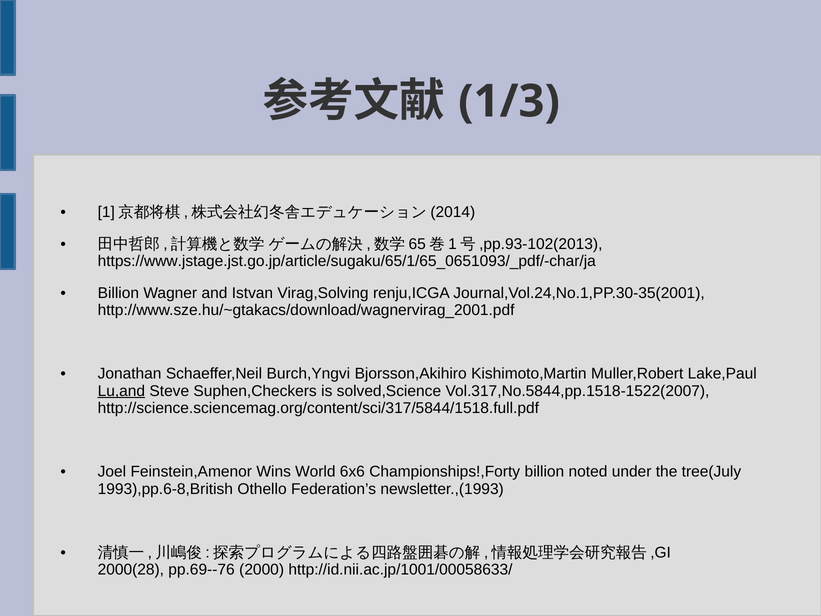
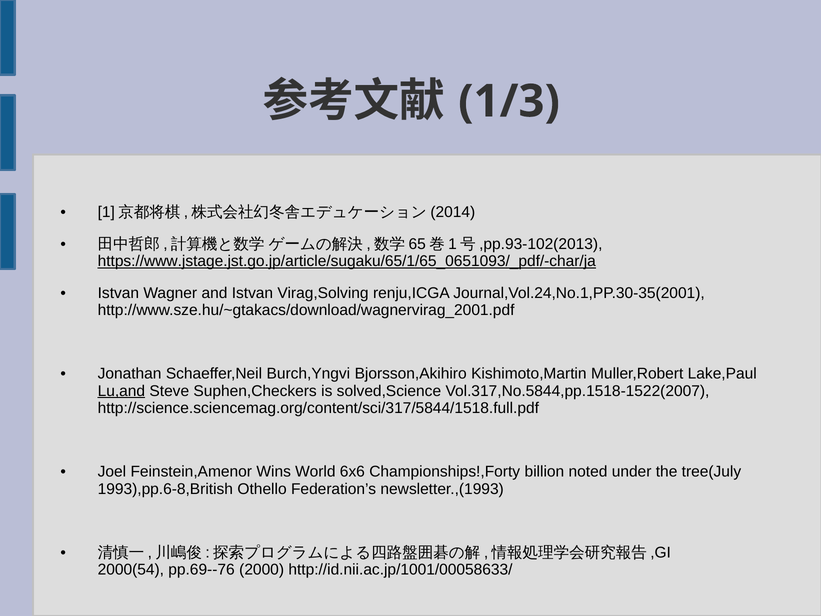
https://www.jstage.jst.go.jp/article/sugaku/65/1/65_0651093/_pdf/-char/ja underline: none -> present
Billion at (118, 293): Billion -> Istvan
2000(28: 2000(28 -> 2000(54
